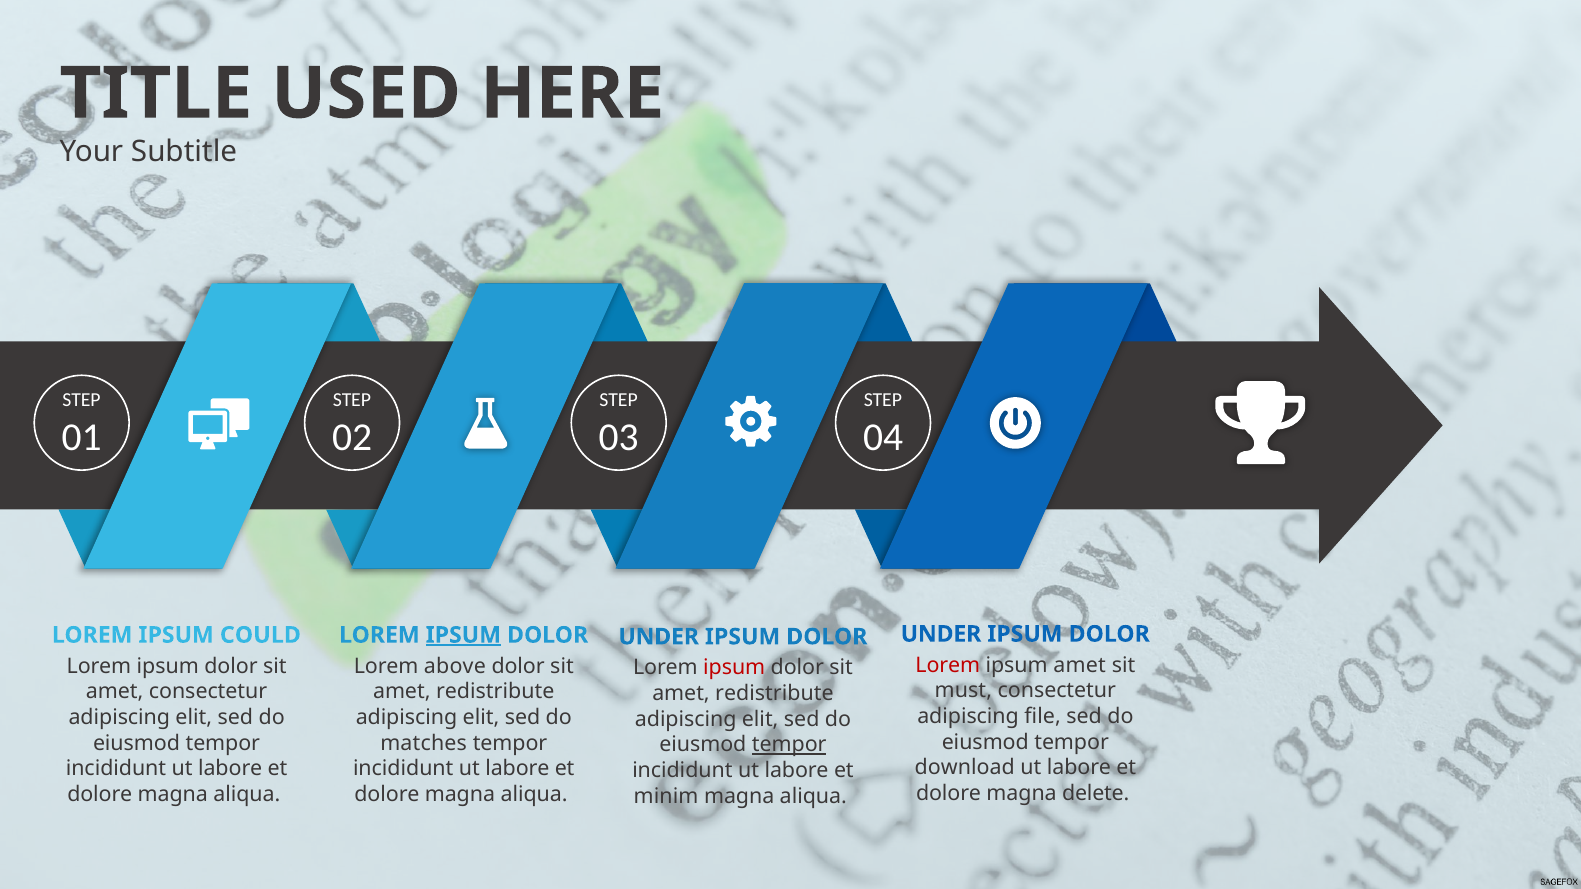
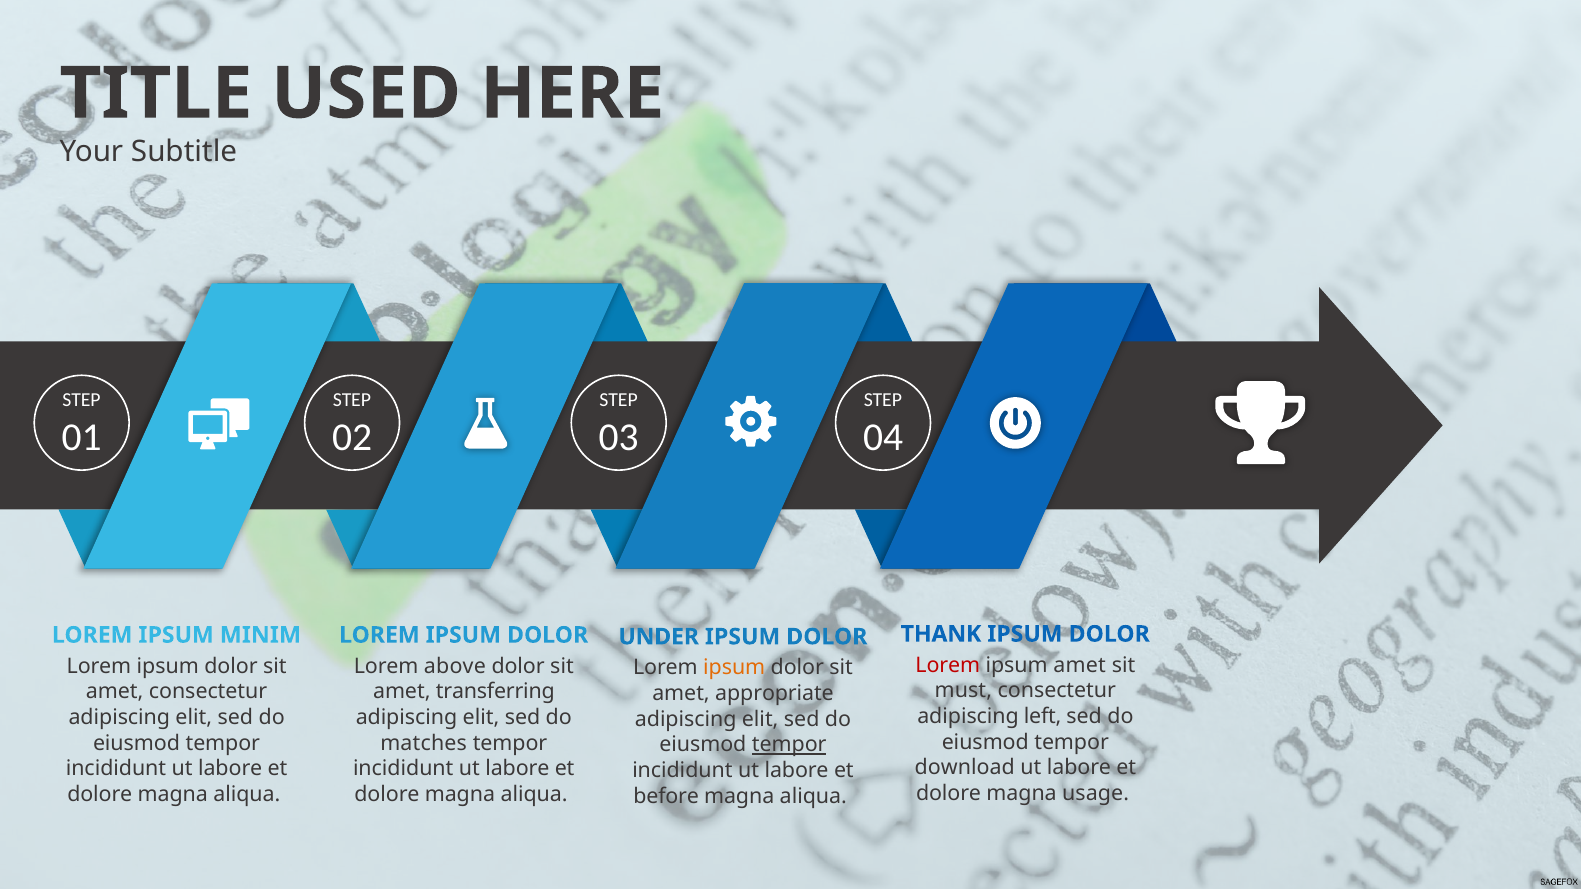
UNDER at (941, 634): UNDER -> THANK
COULD: COULD -> MINIM
IPSUM at (463, 635) underline: present -> none
ipsum at (734, 668) colour: red -> orange
redistribute at (495, 692): redistribute -> transferring
redistribute at (774, 694): redistribute -> appropriate
file: file -> left
delete: delete -> usage
minim: minim -> before
